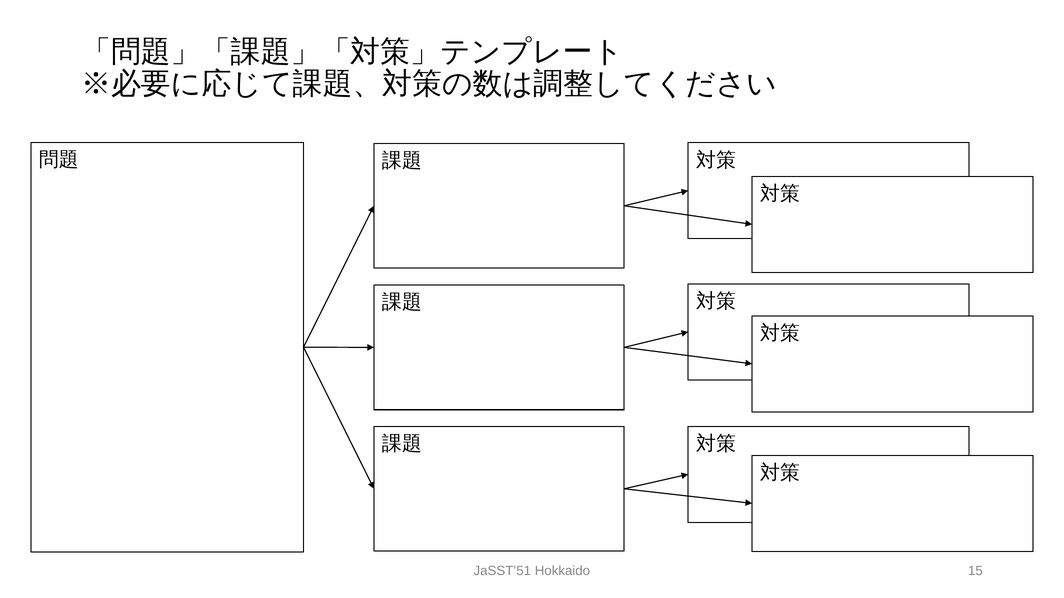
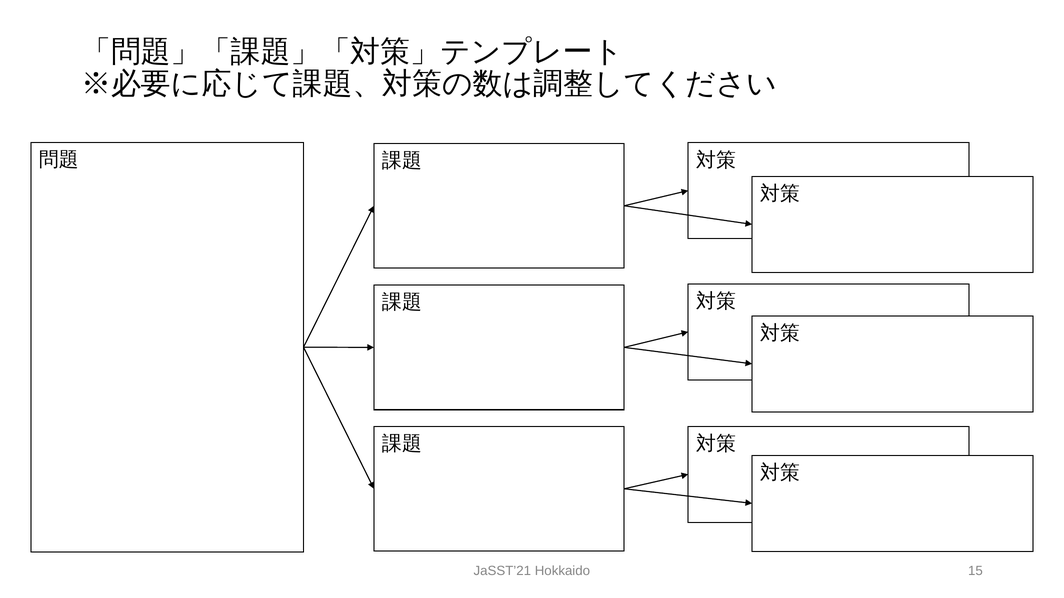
JaSST’51: JaSST’51 -> JaSST’21
